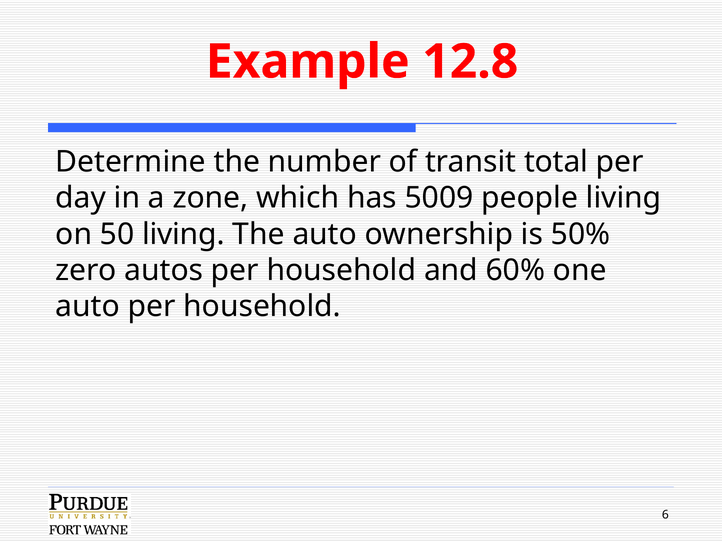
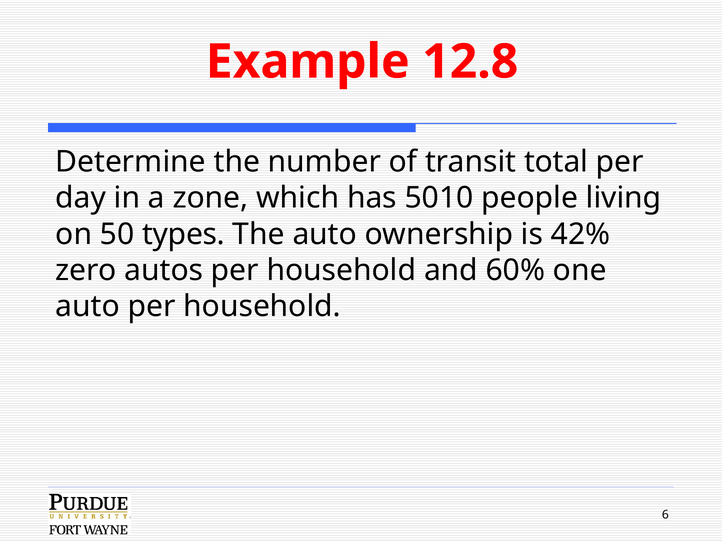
5009: 5009 -> 5010
50 living: living -> types
50%: 50% -> 42%
